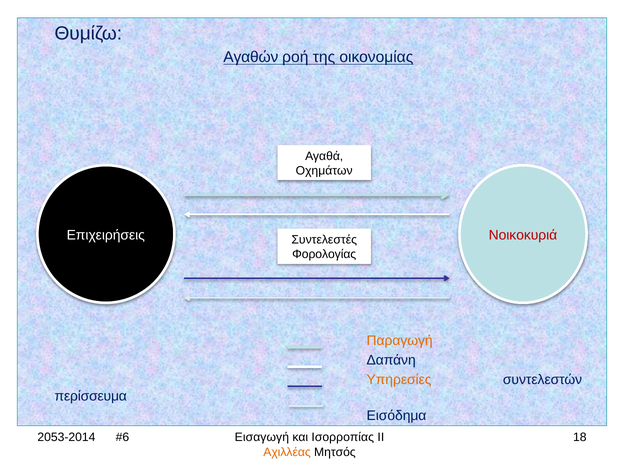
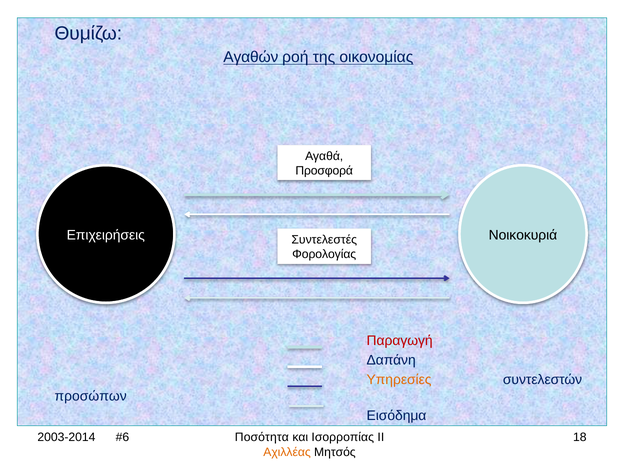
Οχημάτων: Οχημάτων -> Προσφορά
Νοικοκυριά colour: red -> black
Παραγωγή colour: orange -> red
περίσσευμα: περίσσευμα -> προσώπων
2053-2014: 2053-2014 -> 2003-2014
Εισαγωγή: Εισαγωγή -> Ποσότητα
